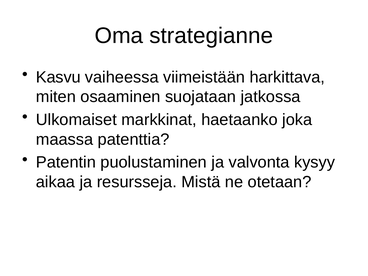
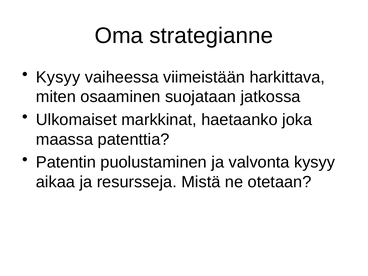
Kasvu at (58, 77): Kasvu -> Kysyy
